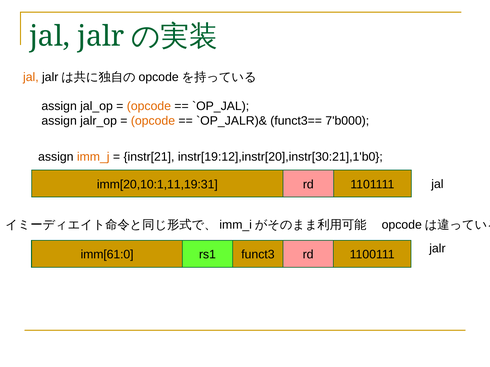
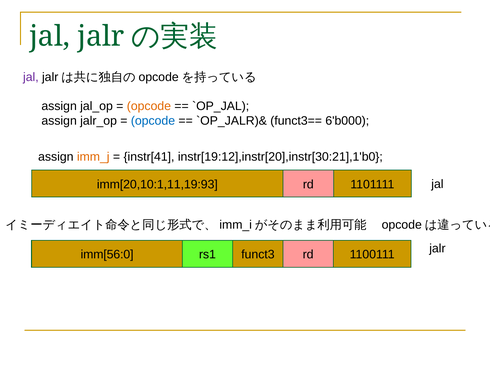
jal at (31, 77) colour: orange -> purple
opcode at (153, 121) colour: orange -> blue
7'b000: 7'b000 -> 6'b000
instr[21: instr[21 -> instr[41
imm[20,10:1,11,19:31: imm[20,10:1,11,19:31 -> imm[20,10:1,11,19:93
imm[61:0: imm[61:0 -> imm[56:0
